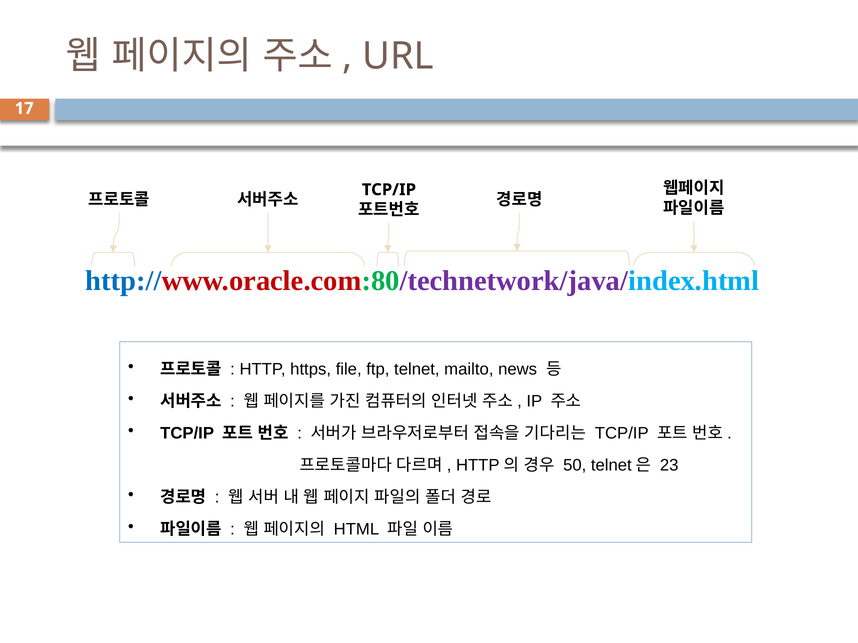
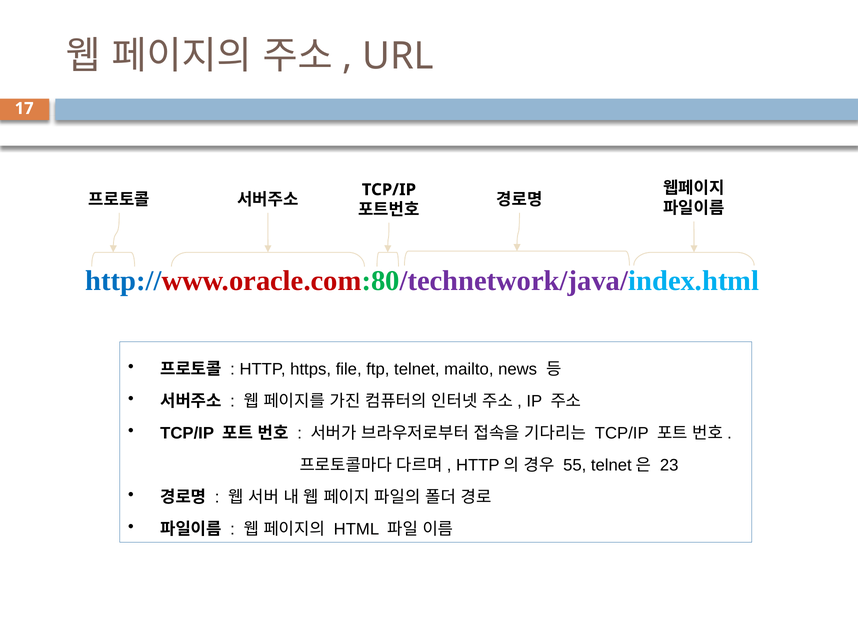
50: 50 -> 55
